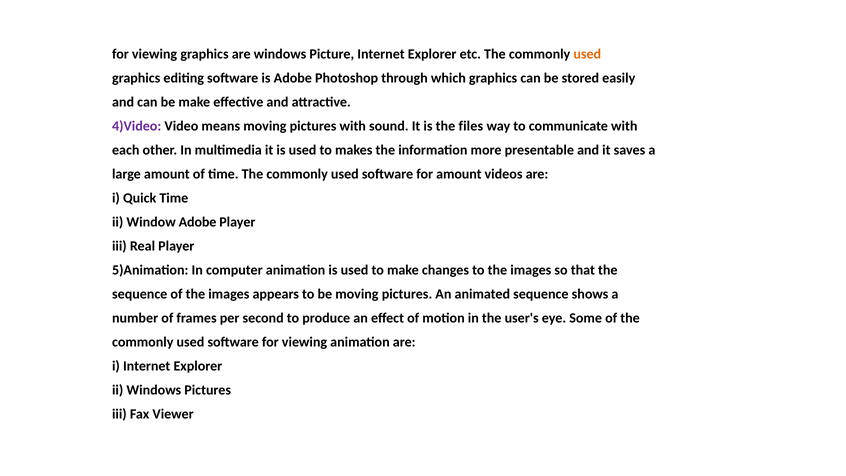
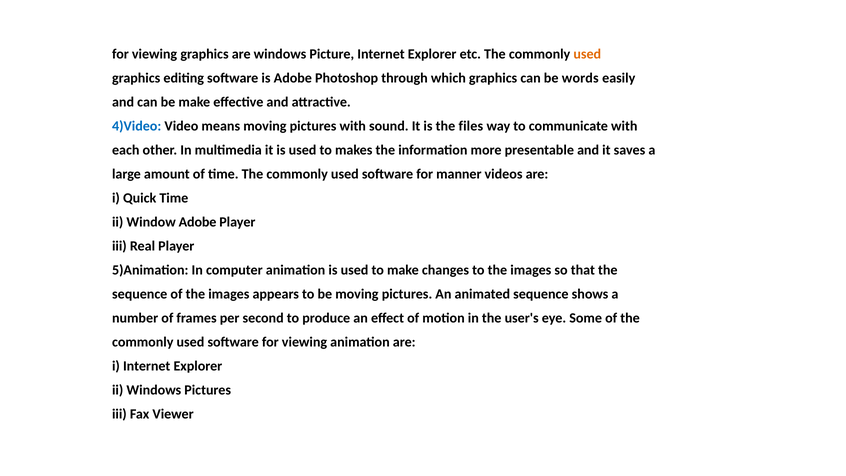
stored: stored -> words
4)Video colour: purple -> blue
for amount: amount -> manner
